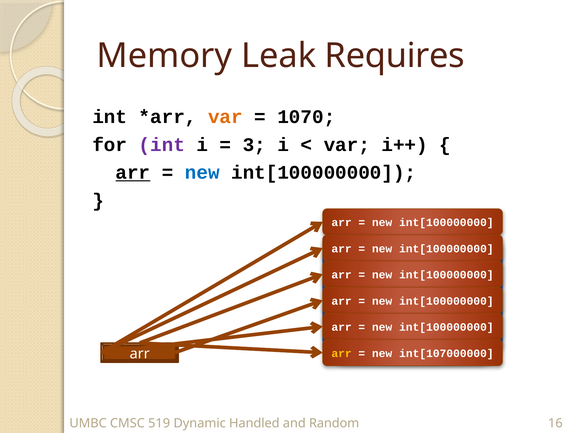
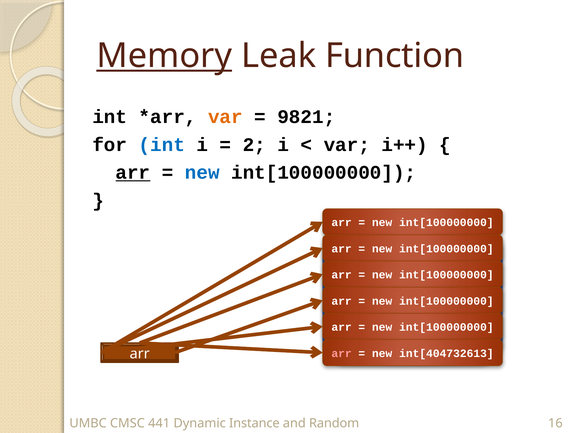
Memory underline: none -> present
Requires: Requires -> Function
1070: 1070 -> 9821
int at (162, 145) colour: purple -> blue
3: 3 -> 2
arr at (342, 354) colour: yellow -> pink
int[107000000: int[107000000 -> int[404732613
519: 519 -> 441
Handled: Handled -> Instance
